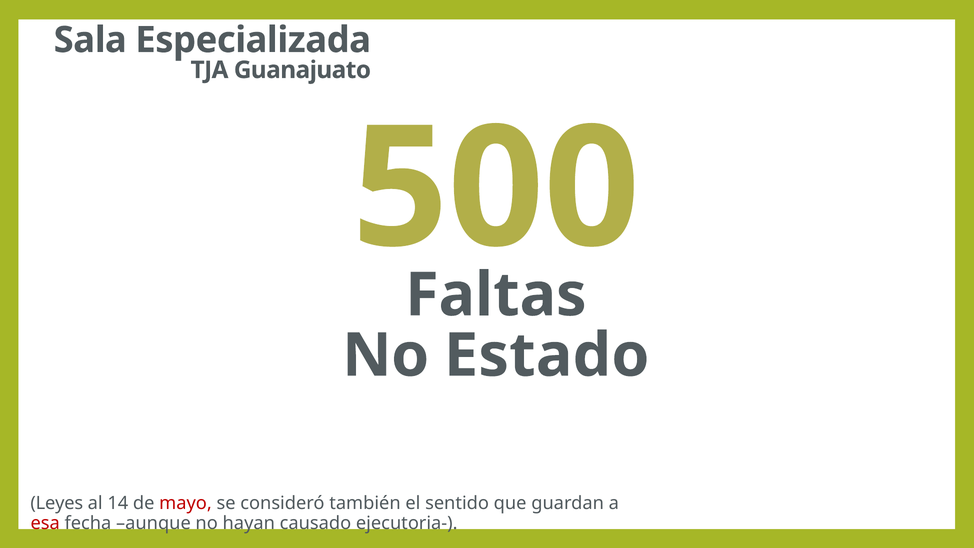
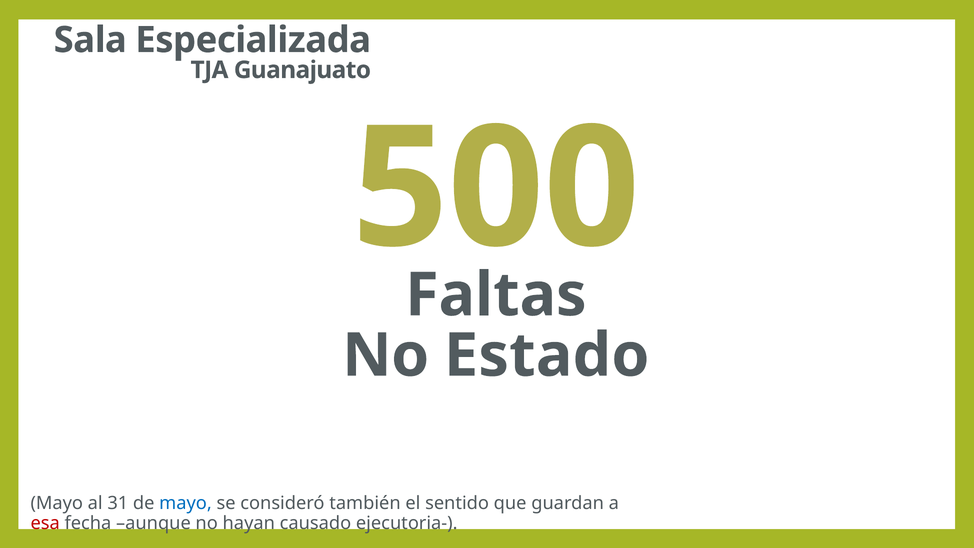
Leyes at (57, 503): Leyes -> Mayo
14: 14 -> 31
mayo at (186, 503) colour: red -> blue
